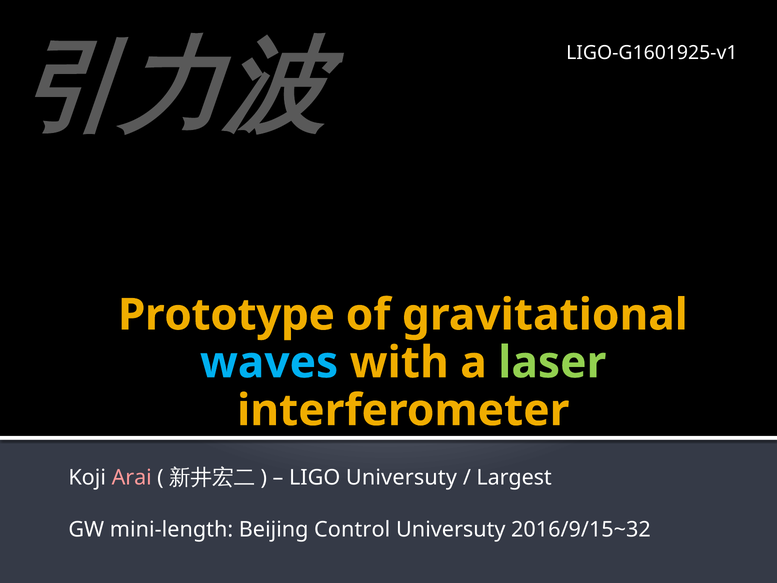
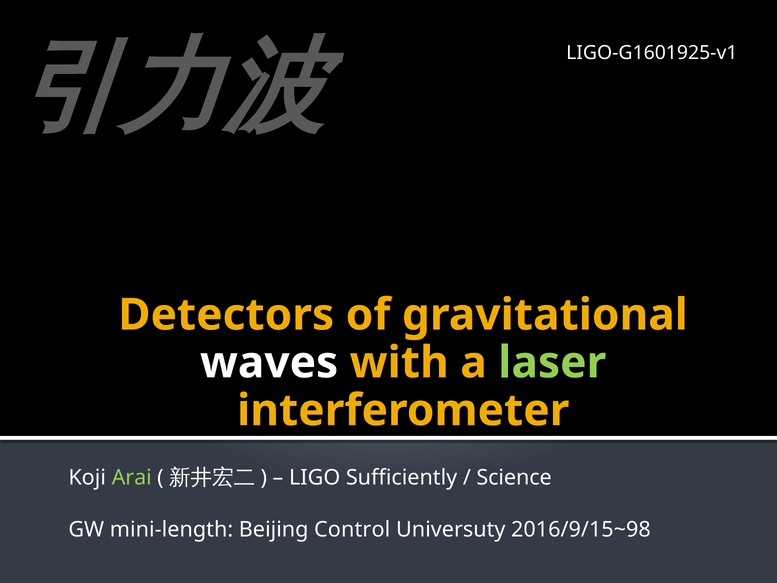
Prototype: Prototype -> Detectors
waves colour: light blue -> white
Arai colour: pink -> light green
LIGO Universuty: Universuty -> Sufficiently
Largest: Largest -> Science
2016/9/15~32: 2016/9/15~32 -> 2016/9/15~98
